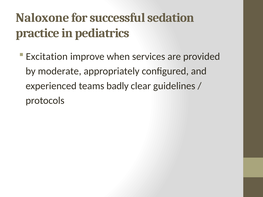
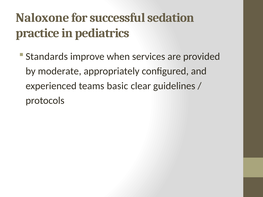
Excitation: Excitation -> Standards
badly: badly -> basic
